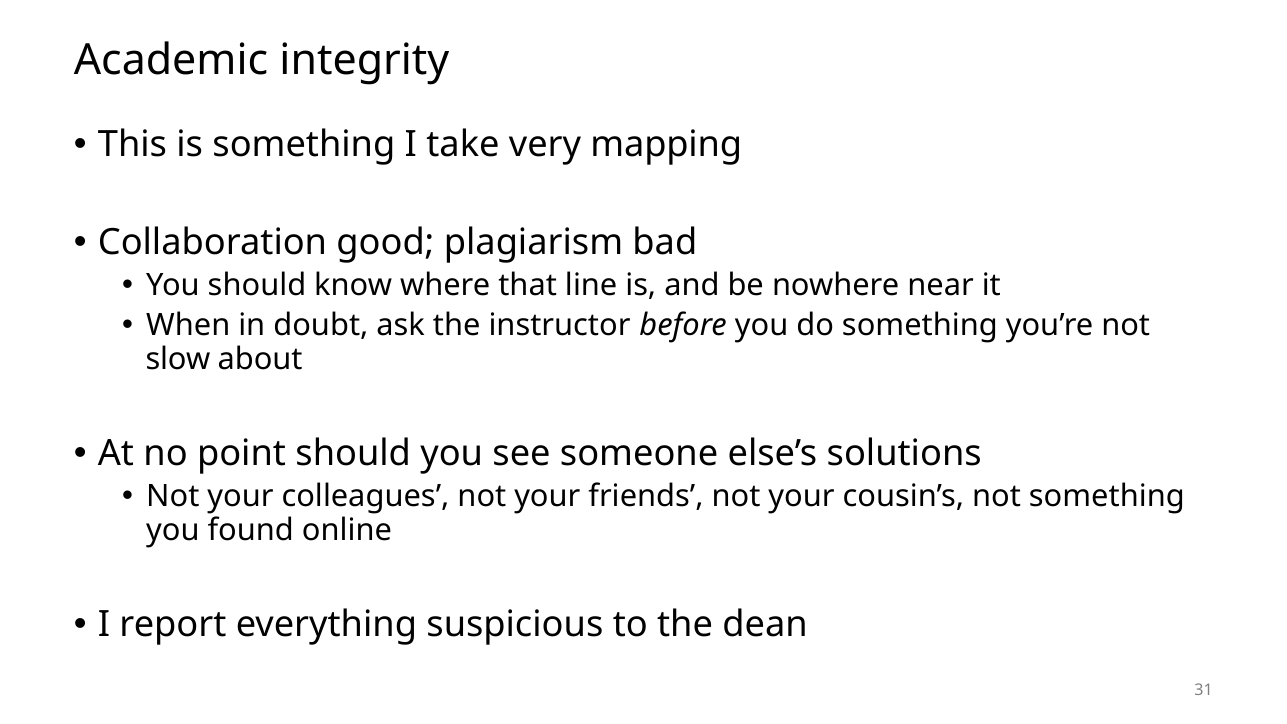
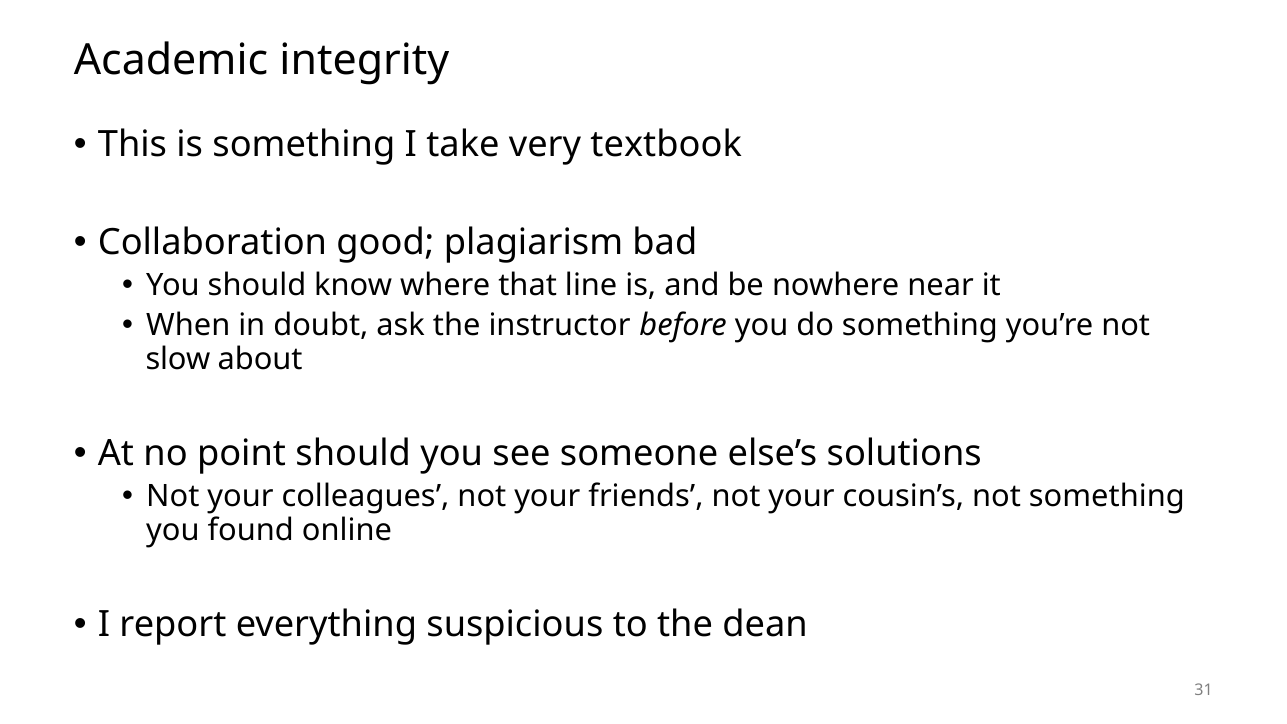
mapping: mapping -> textbook
